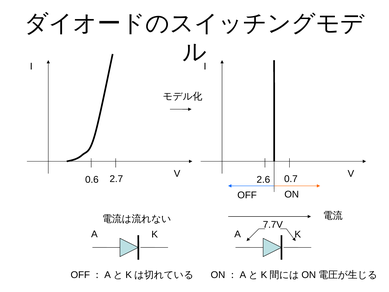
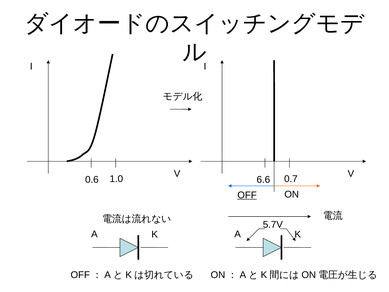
2.7: 2.7 -> 1.0
2.6: 2.6 -> 6.6
OFF underline: none -> present
7.7V: 7.7V -> 5.7V
